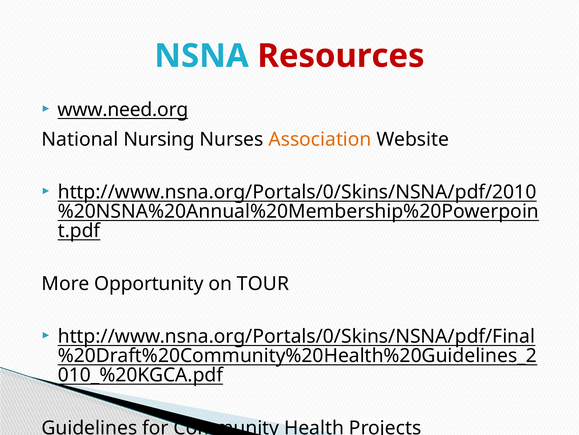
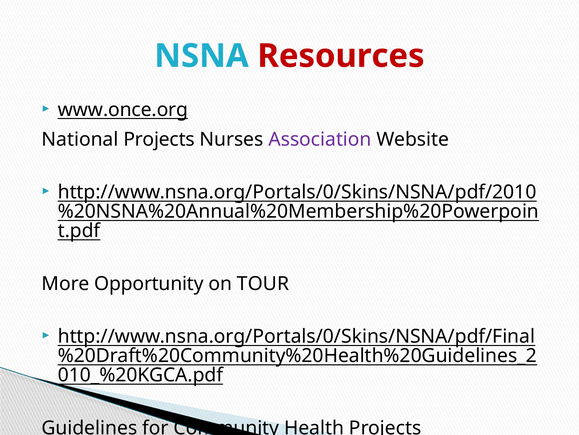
www.need.org: www.need.org -> www.once.org
National Nursing: Nursing -> Projects
Association colour: orange -> purple
